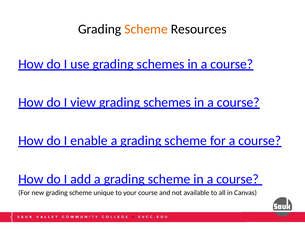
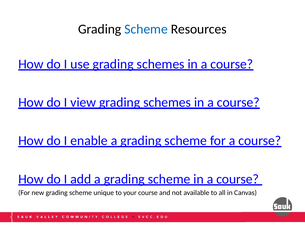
Scheme at (146, 29) colour: orange -> blue
